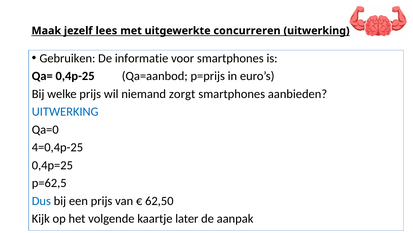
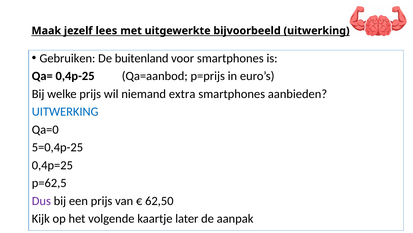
concurreren: concurreren -> bijvoorbeeld
informatie: informatie -> buitenland
zorgt: zorgt -> extra
4=0,4p-25: 4=0,4p-25 -> 5=0,4p-25
Dus colour: blue -> purple
